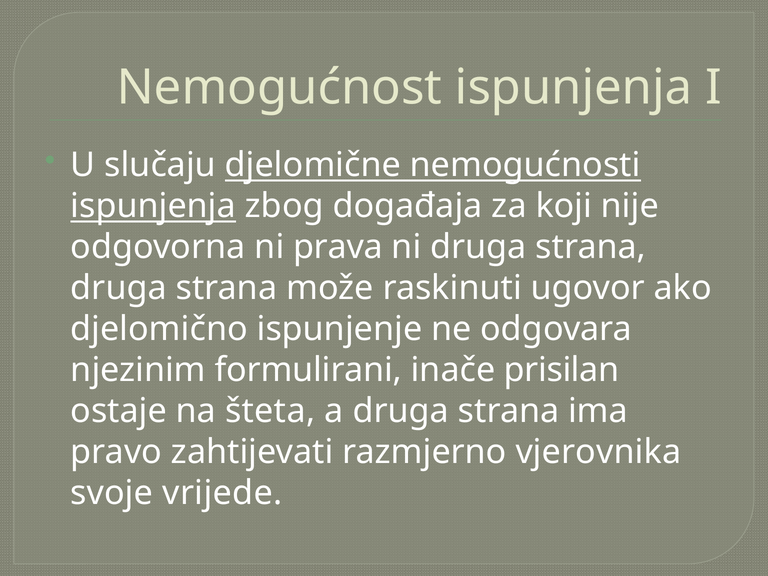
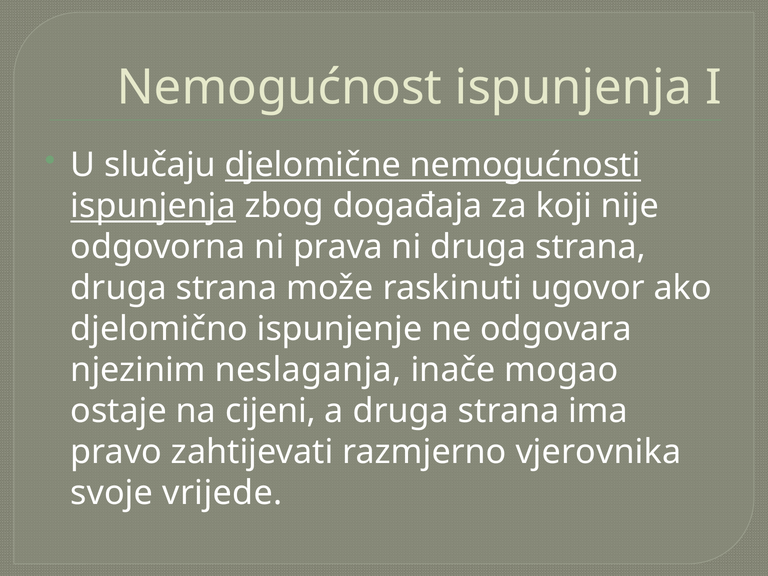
formulirani: formulirani -> neslaganja
prisilan: prisilan -> mogao
šteta: šteta -> cijeni
